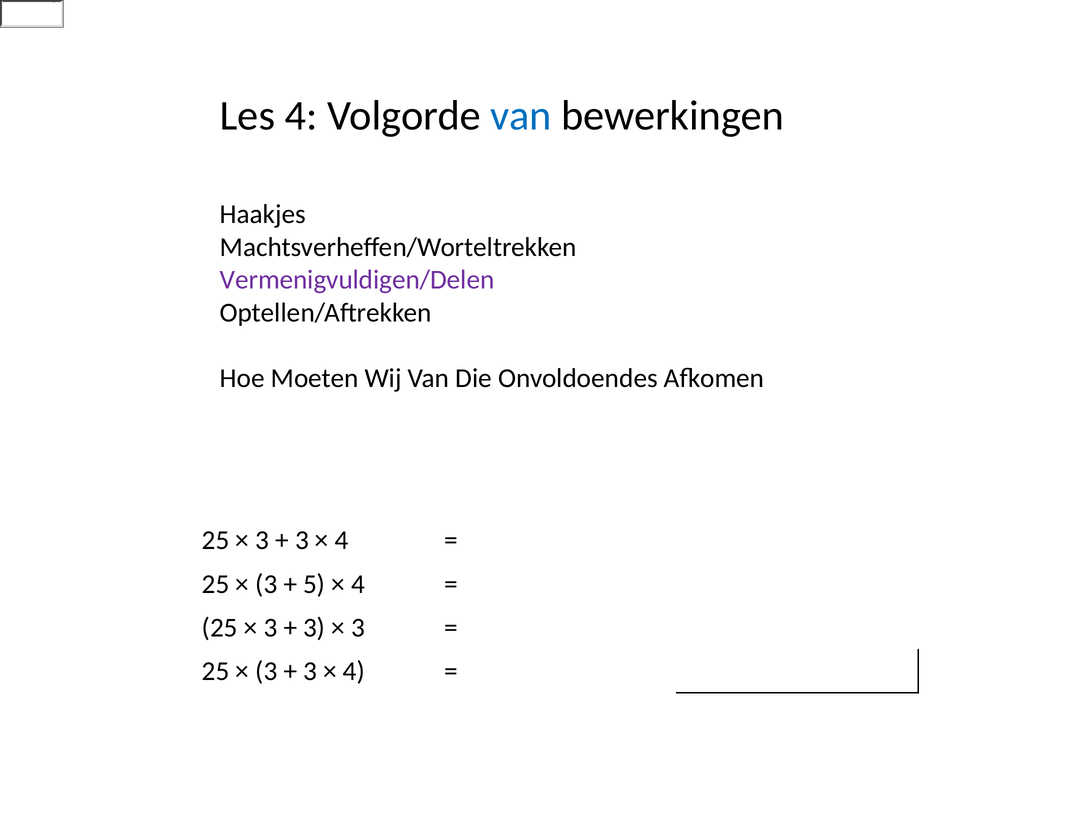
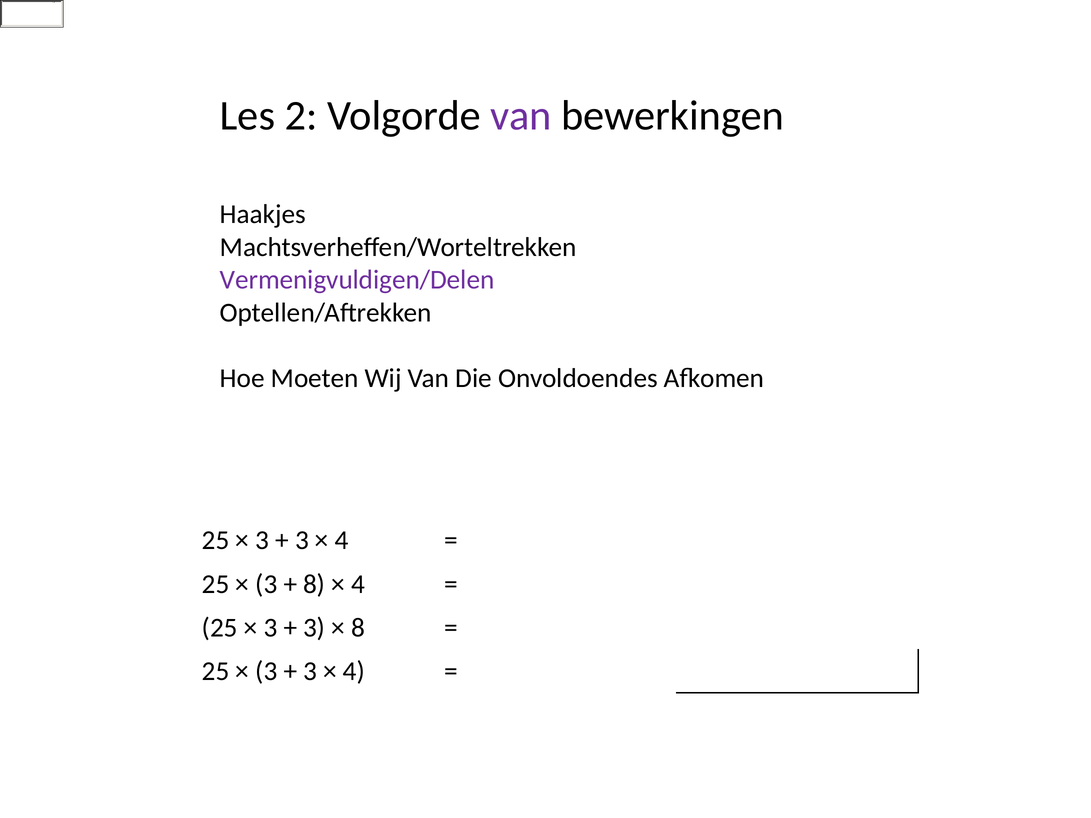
Les 4: 4 -> 2
van at (521, 116) colour: blue -> purple
5 at (314, 584): 5 -> 8
3 at (358, 628): 3 -> 8
